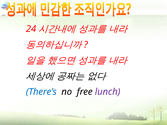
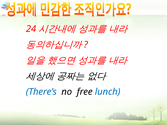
lunch colour: purple -> blue
